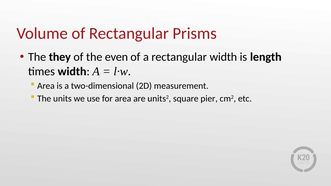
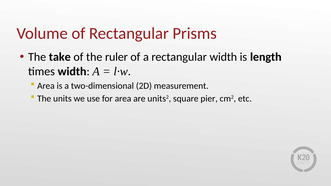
they: they -> take
even: even -> ruler
